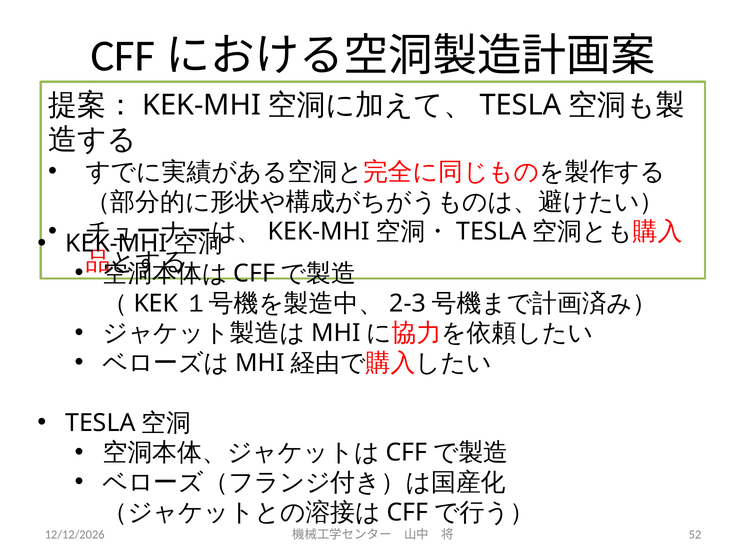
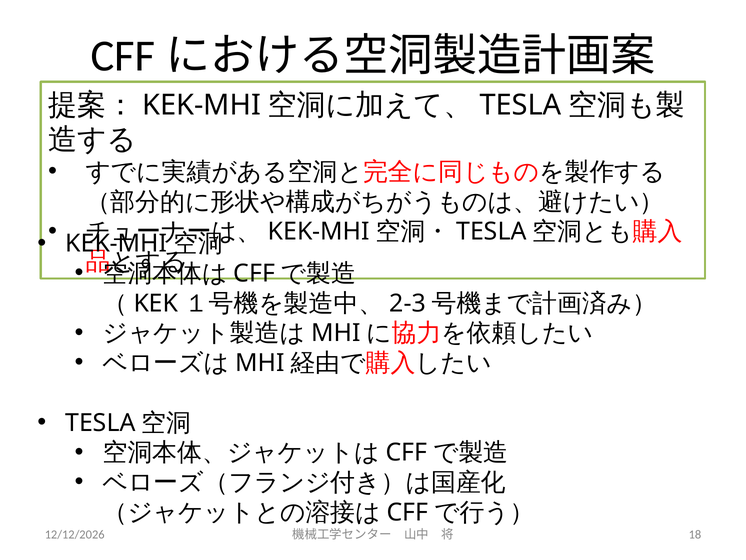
52: 52 -> 18
